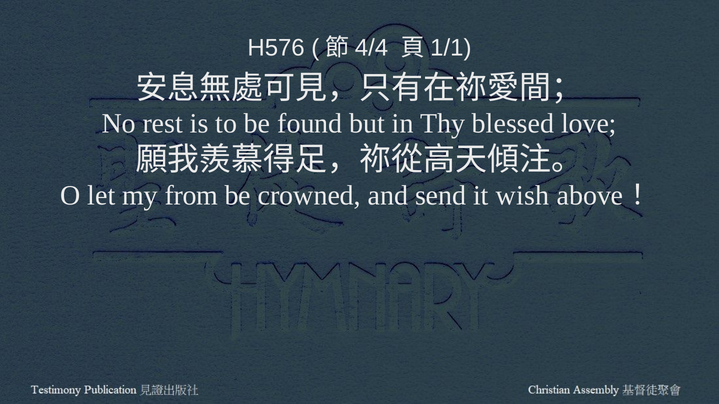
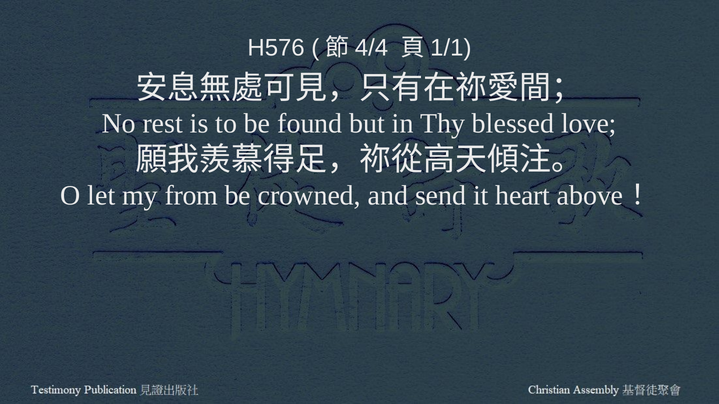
wish: wish -> heart
